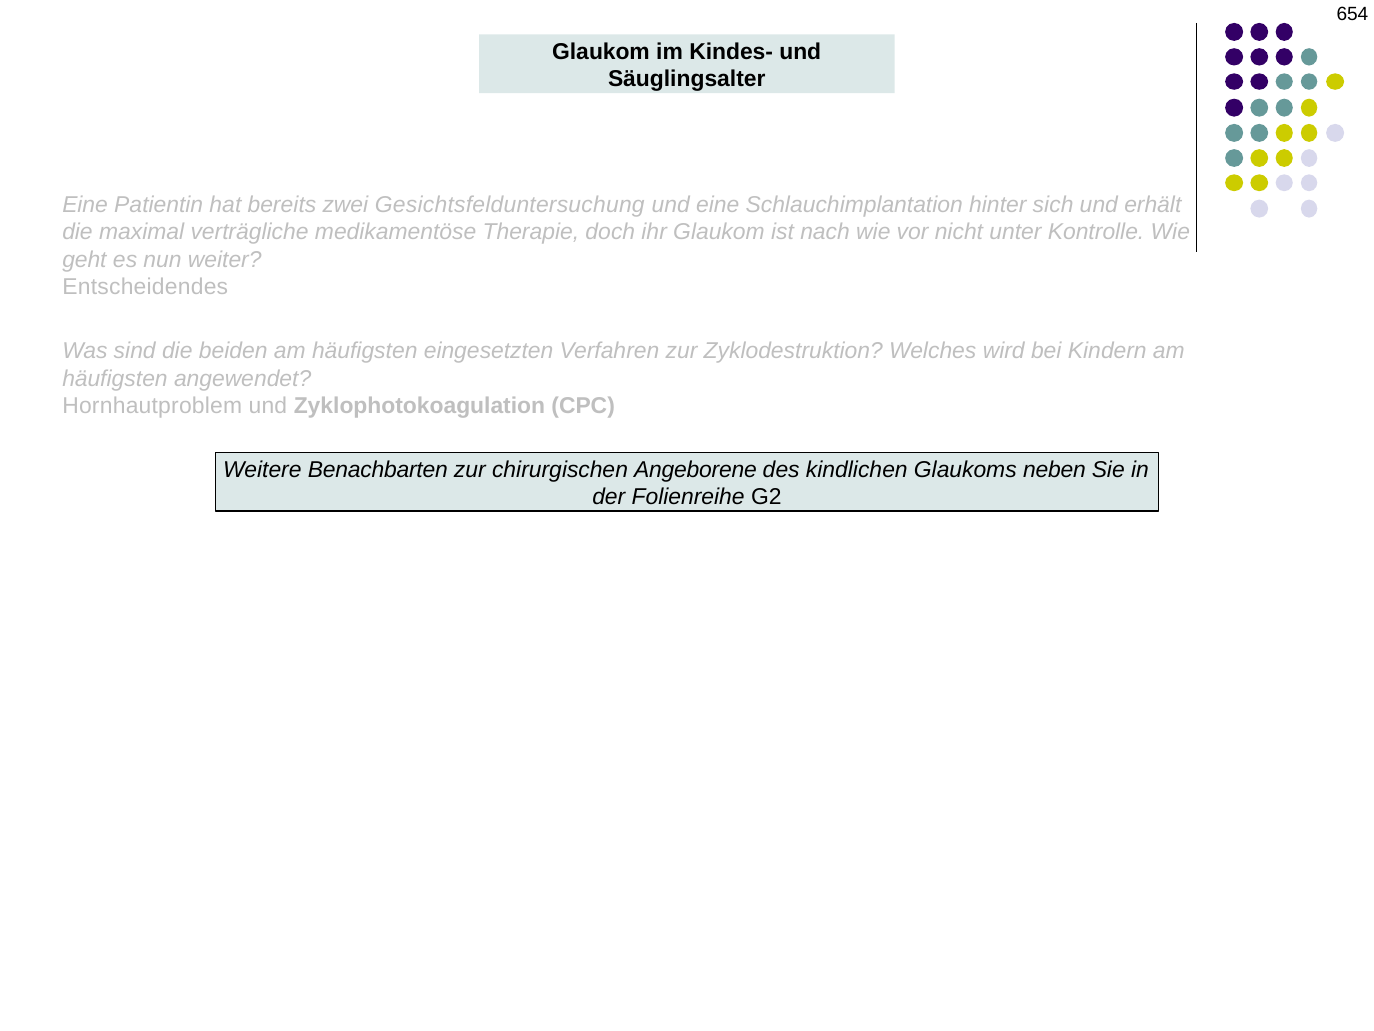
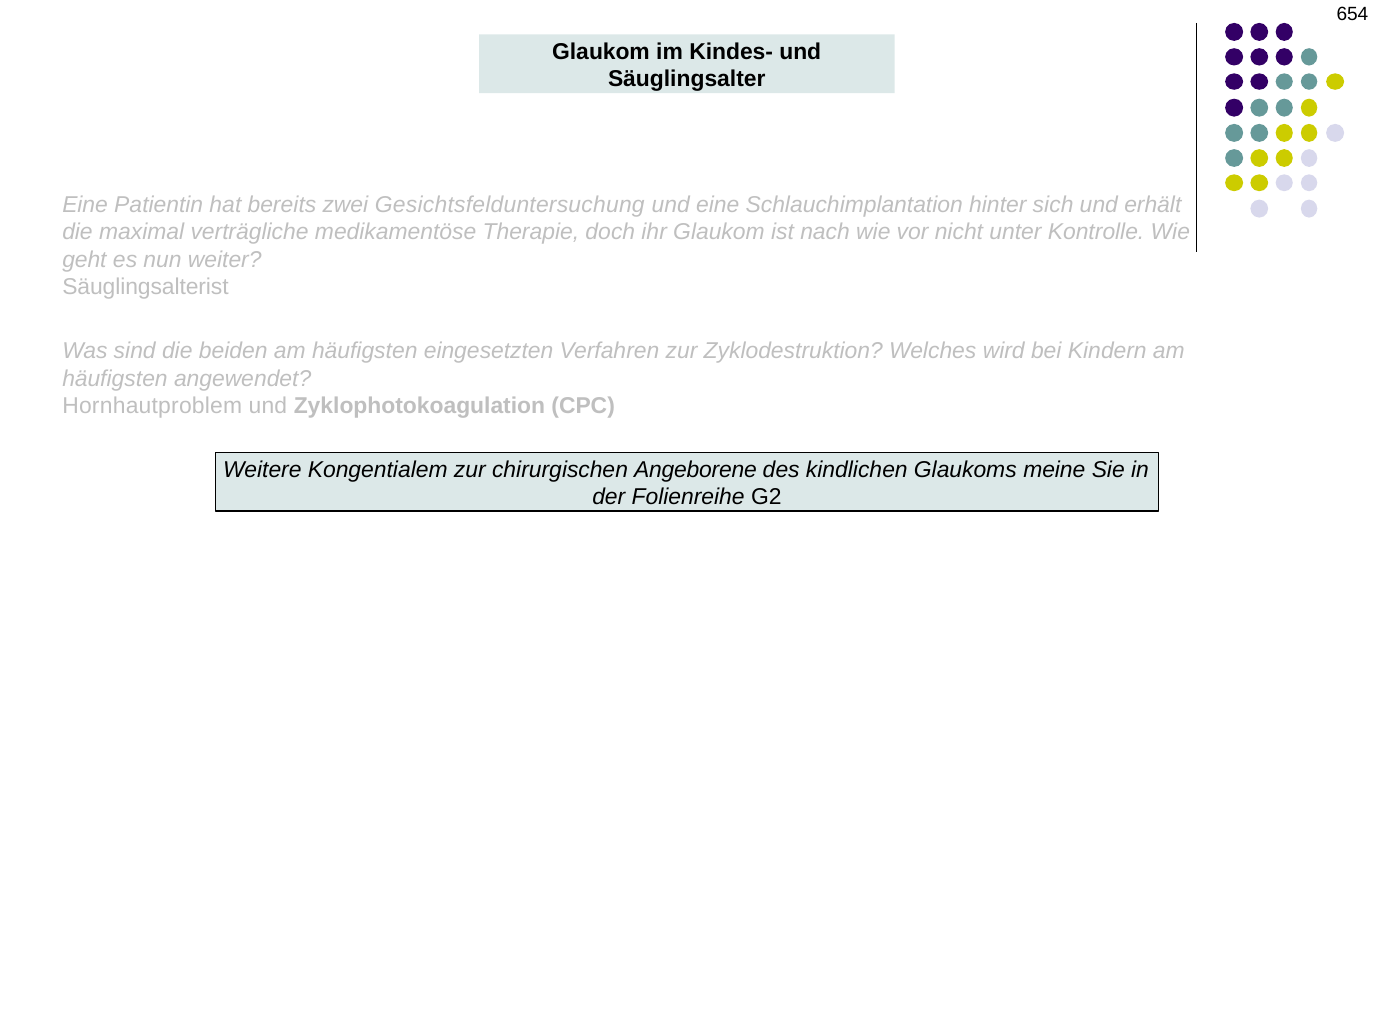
Entscheidendes: Entscheidendes -> Säuglingsalterist
Benachbarten: Benachbarten -> Kongentialem
neben: neben -> meine
